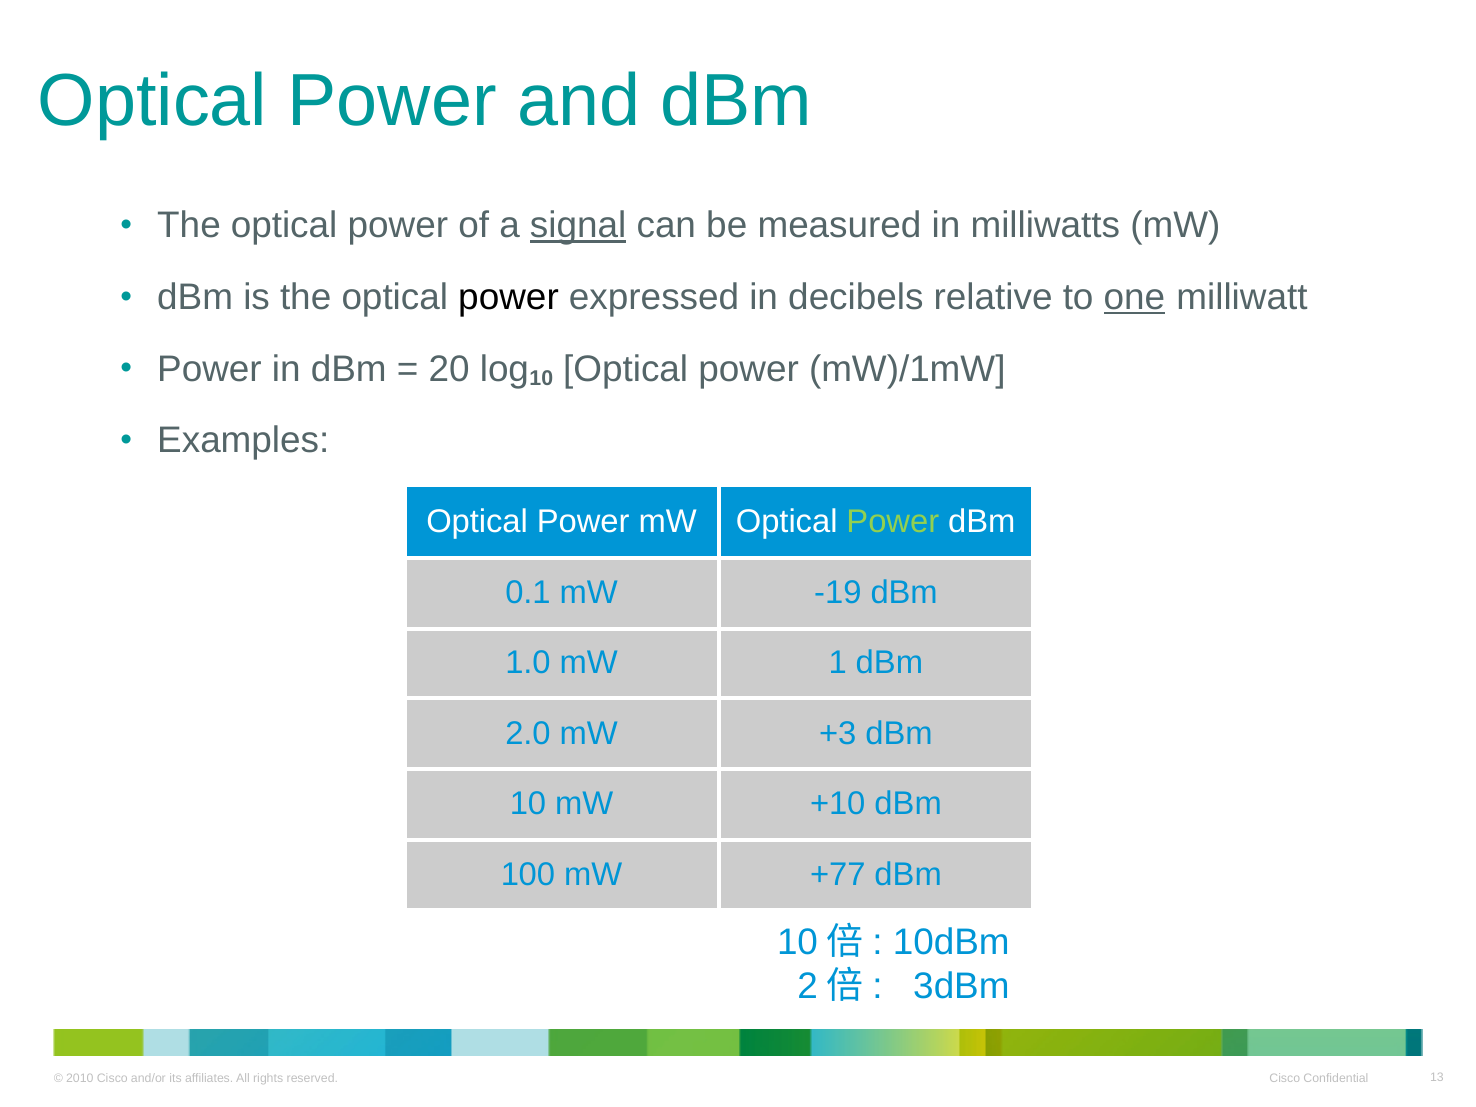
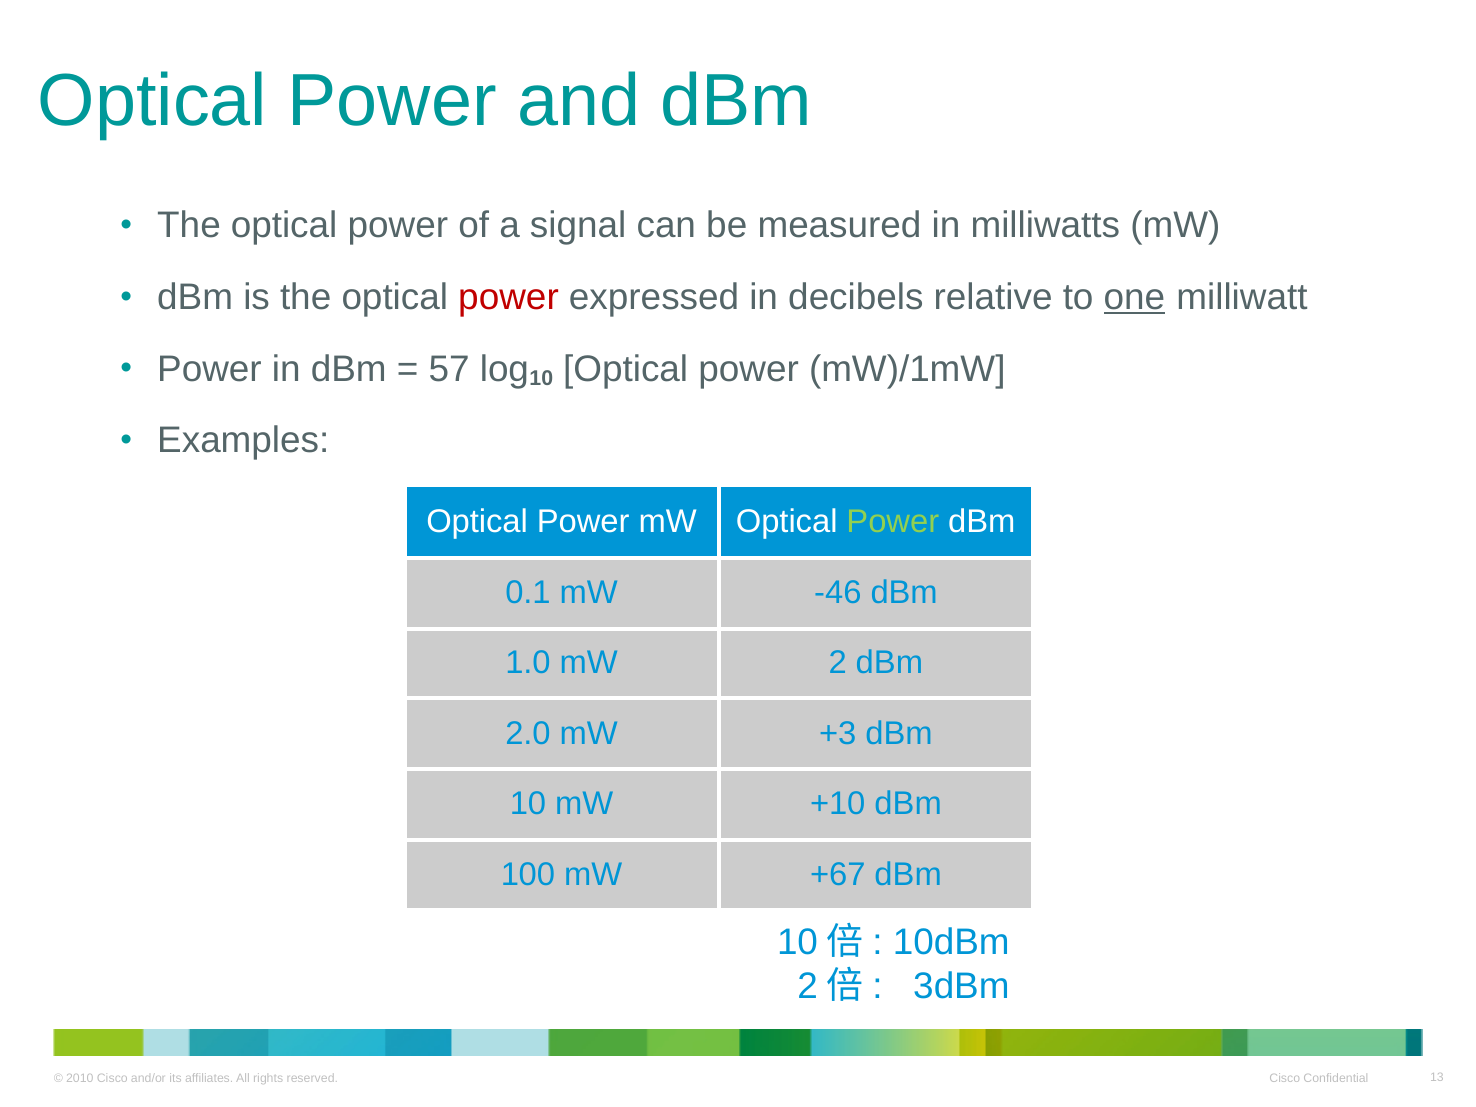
signal underline: present -> none
power at (509, 297) colour: black -> red
20: 20 -> 57
-19: -19 -> -46
1: 1 -> 2
+77: +77 -> +67
